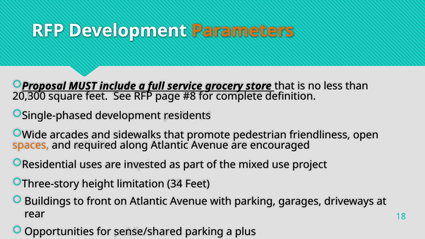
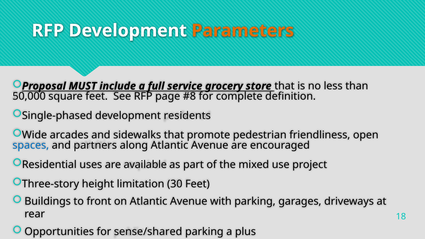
20,300: 20,300 -> 50,000
spaces colour: orange -> blue
required: required -> partners
invested: invested -> available
34: 34 -> 30
